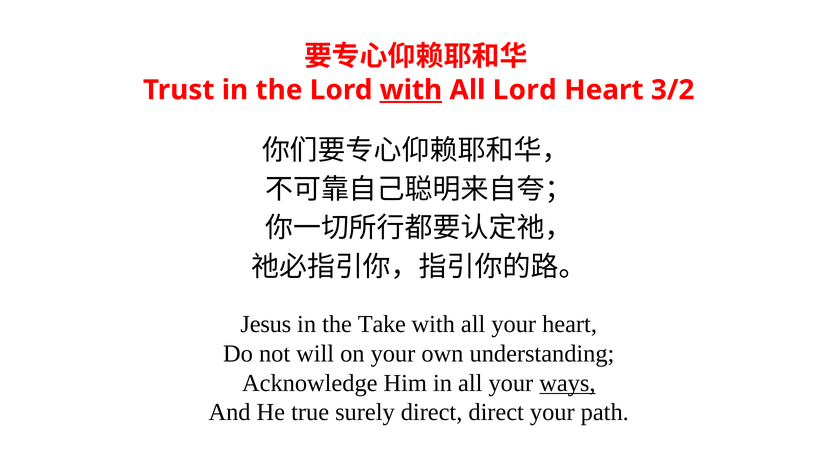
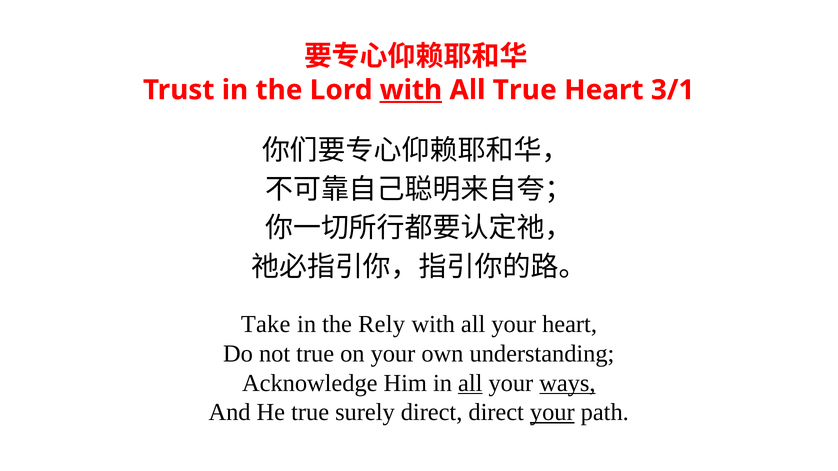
All Lord: Lord -> True
3/2: 3/2 -> 3/1
Jesus: Jesus -> Take
Take: Take -> Rely
not will: will -> true
all at (470, 383) underline: none -> present
your at (552, 413) underline: none -> present
